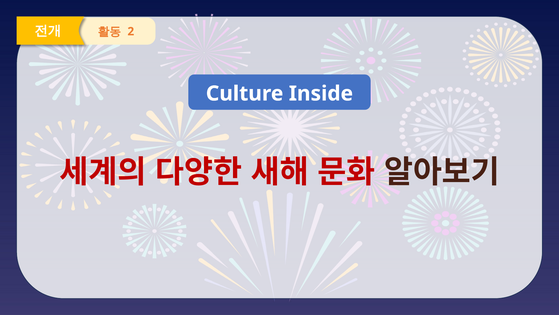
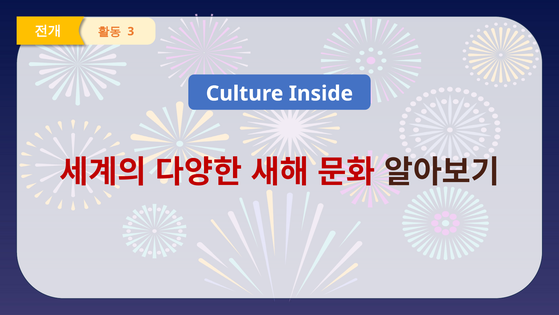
2: 2 -> 3
